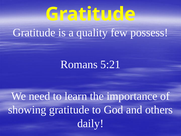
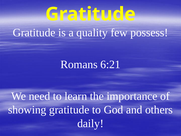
5:21: 5:21 -> 6:21
